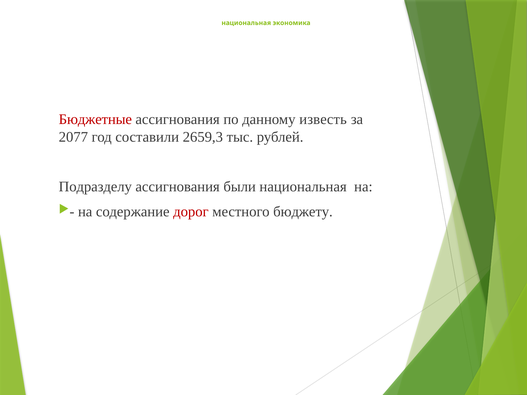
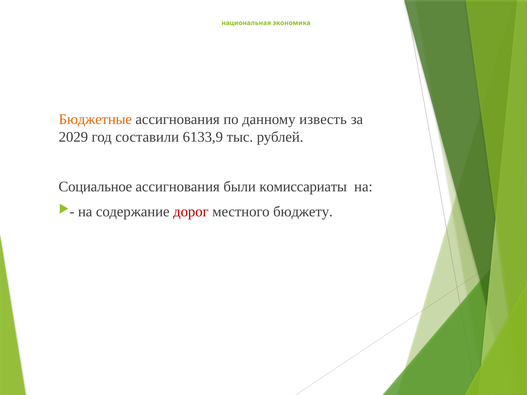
Бюджетные colour: red -> orange
2077: 2077 -> 2029
2659,3: 2659,3 -> 6133,9
Подразделу: Подразделу -> Социальное
были национальная: национальная -> комиссариаты
